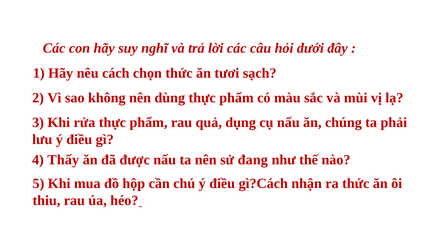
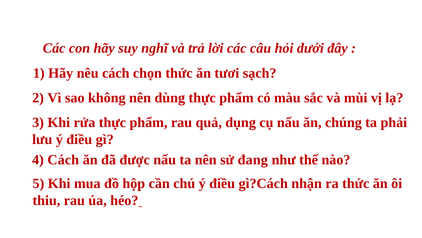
4 Thấy: Thấy -> Cách
